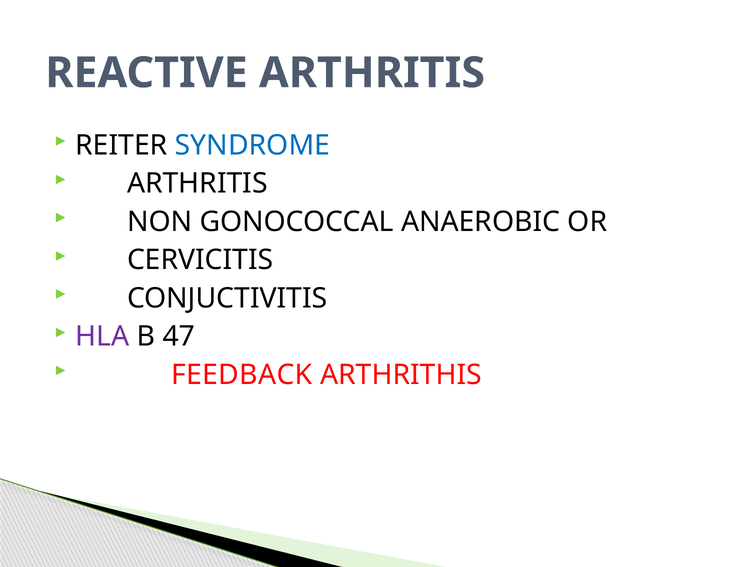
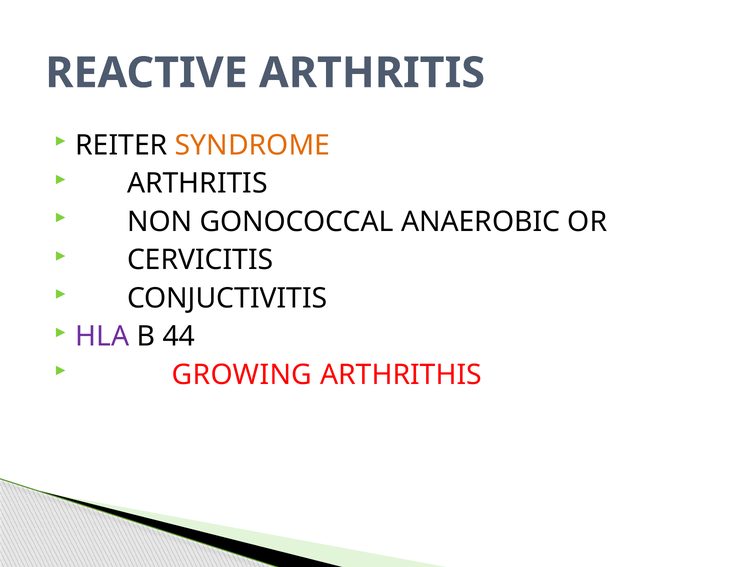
SYNDROME colour: blue -> orange
47: 47 -> 44
FEEDBACK: FEEDBACK -> GROWING
